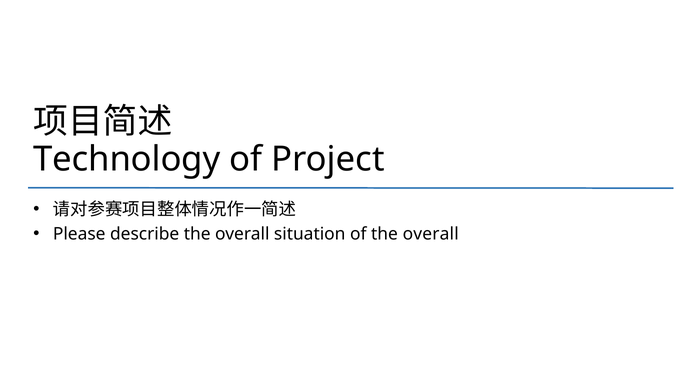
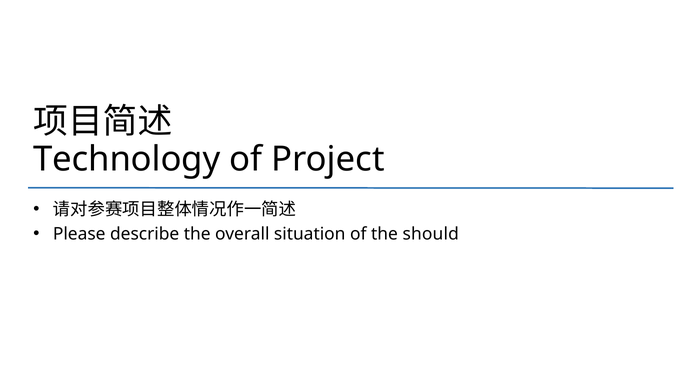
of the overall: overall -> should
